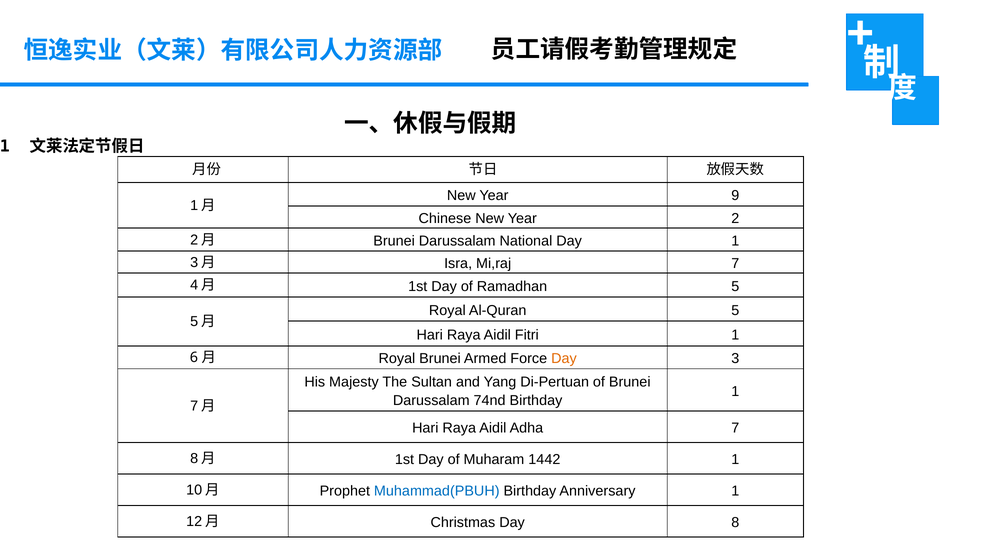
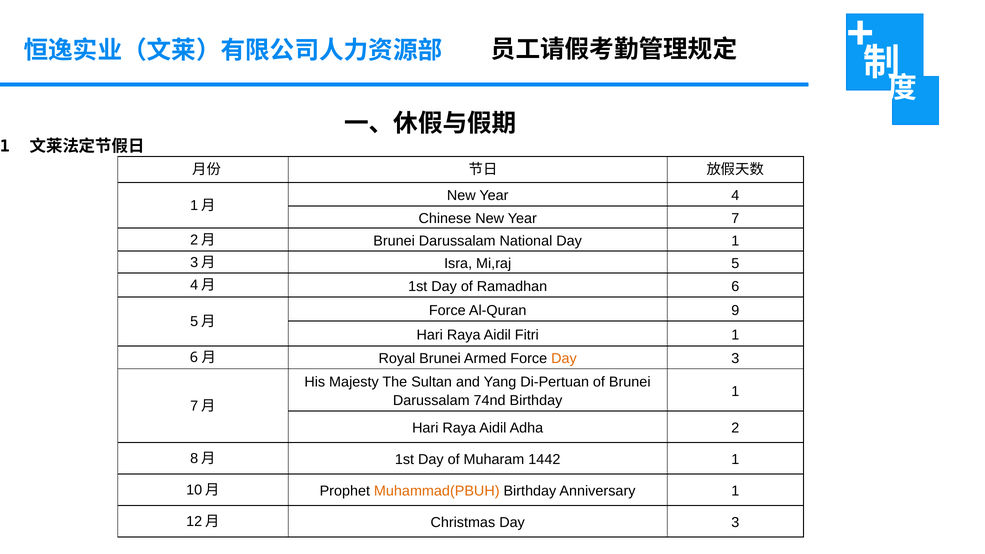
9: 9 -> 4
2: 2 -> 7
Mi,raj 7: 7 -> 5
Ramadhan 5: 5 -> 6
Royal at (447, 310): Royal -> Force
Al-Quran 5: 5 -> 9
Adha 7: 7 -> 2
Muhammad(PBUH colour: blue -> orange
Christmas Day 8: 8 -> 3
